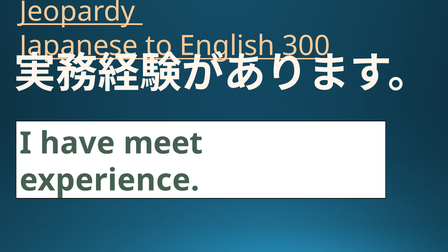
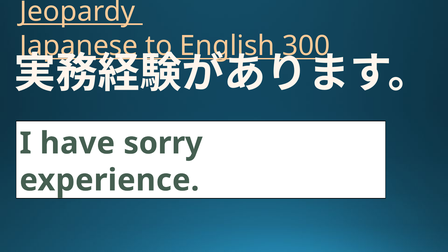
meet: meet -> sorry
